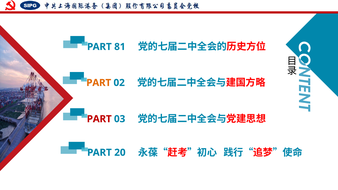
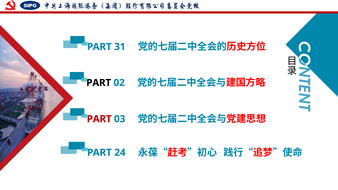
81: 81 -> 31
PART at (99, 83) colour: orange -> black
20: 20 -> 24
